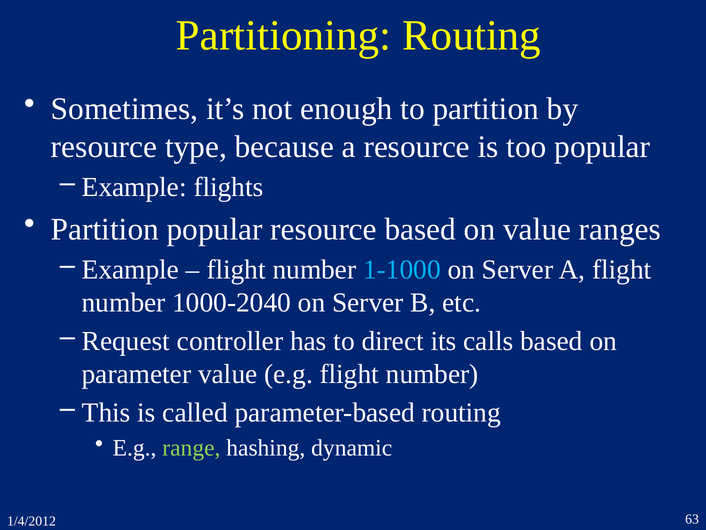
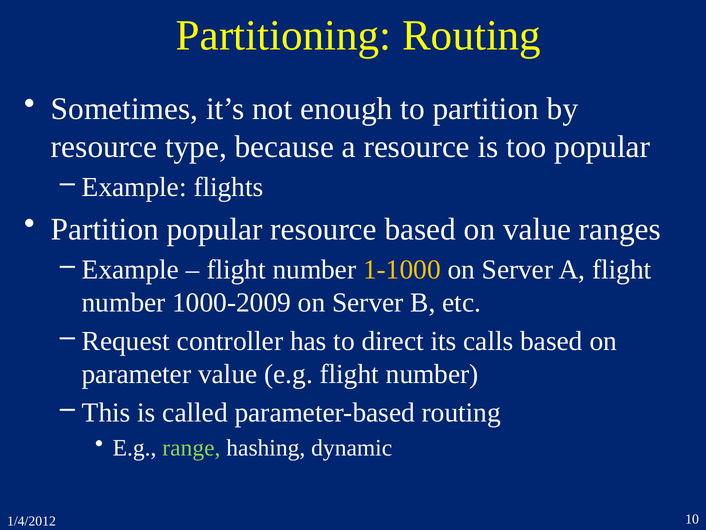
1-1000 colour: light blue -> yellow
1000-2040: 1000-2040 -> 1000-2009
63: 63 -> 10
